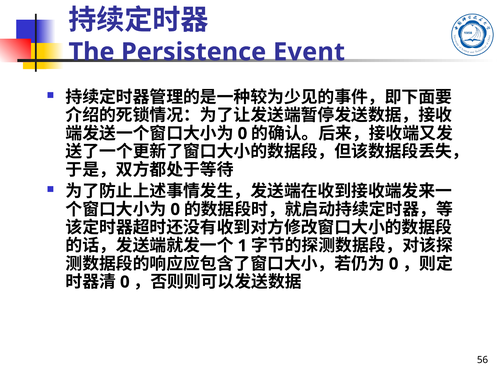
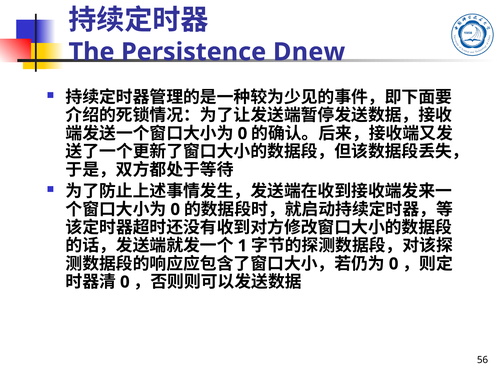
Event: Event -> Dnew
